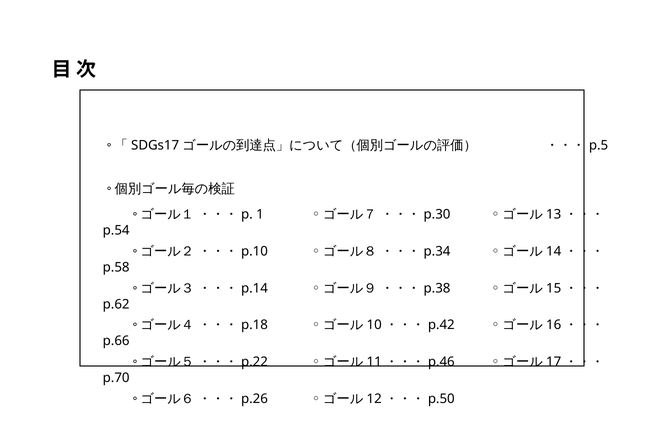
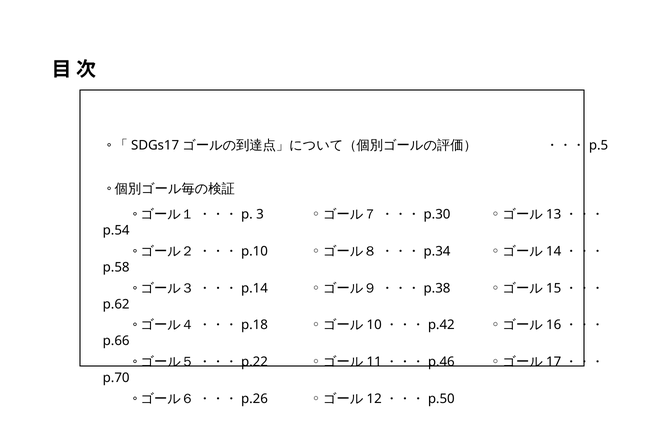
1: 1 -> 3
